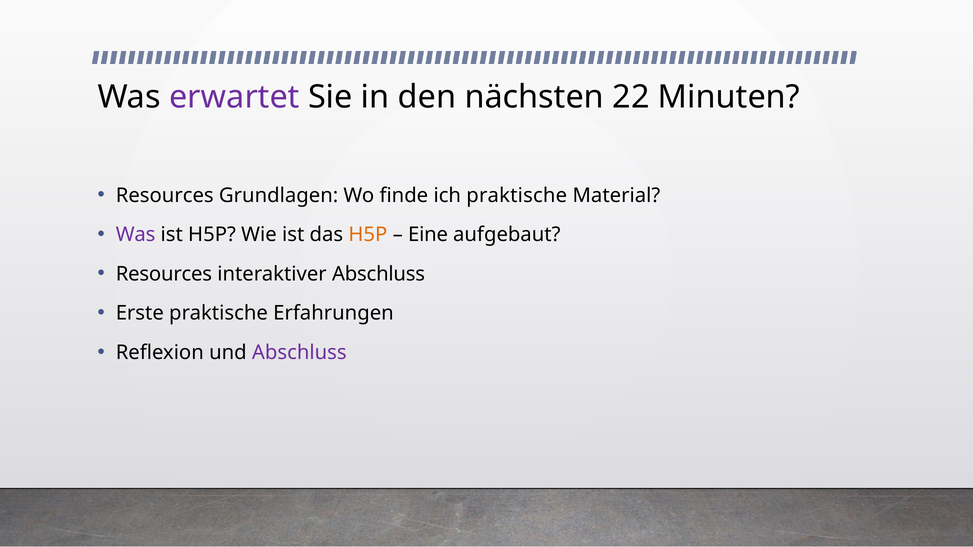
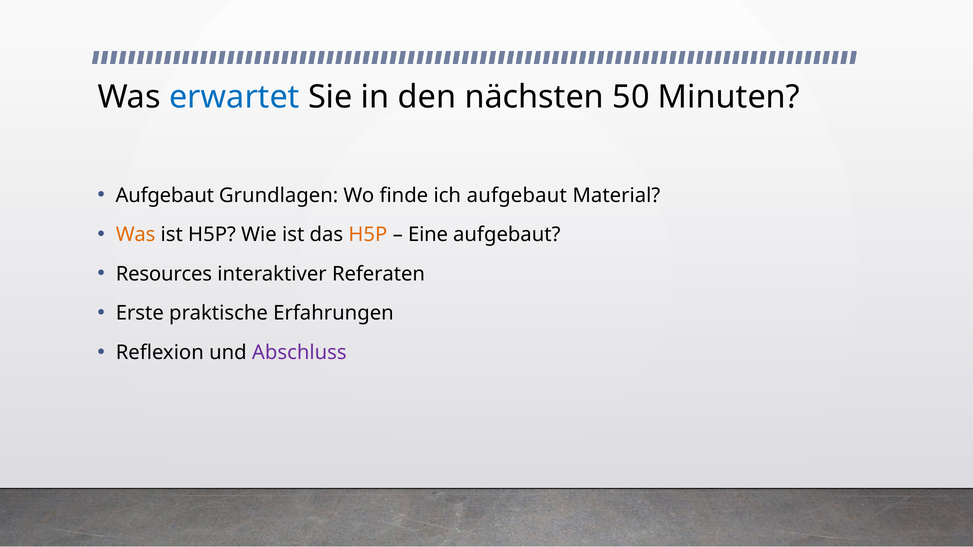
erwartet colour: purple -> blue
22: 22 -> 50
Resources at (165, 195): Resources -> Aufgebaut
ich praktische: praktische -> aufgebaut
Was at (136, 235) colour: purple -> orange
interaktiver Abschluss: Abschluss -> Referaten
